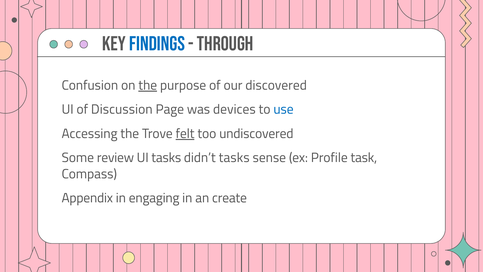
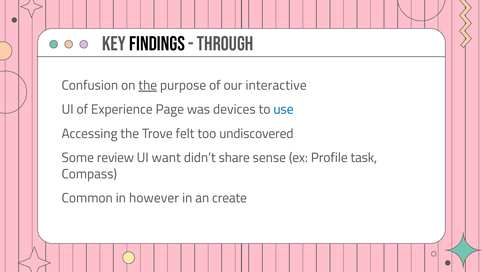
Findings colour: blue -> black
discovered: discovered -> interactive
Discussion: Discussion -> Experience
felt underline: present -> none
UI tasks: tasks -> want
didn’t tasks: tasks -> share
Appendix: Appendix -> Common
engaging: engaging -> however
